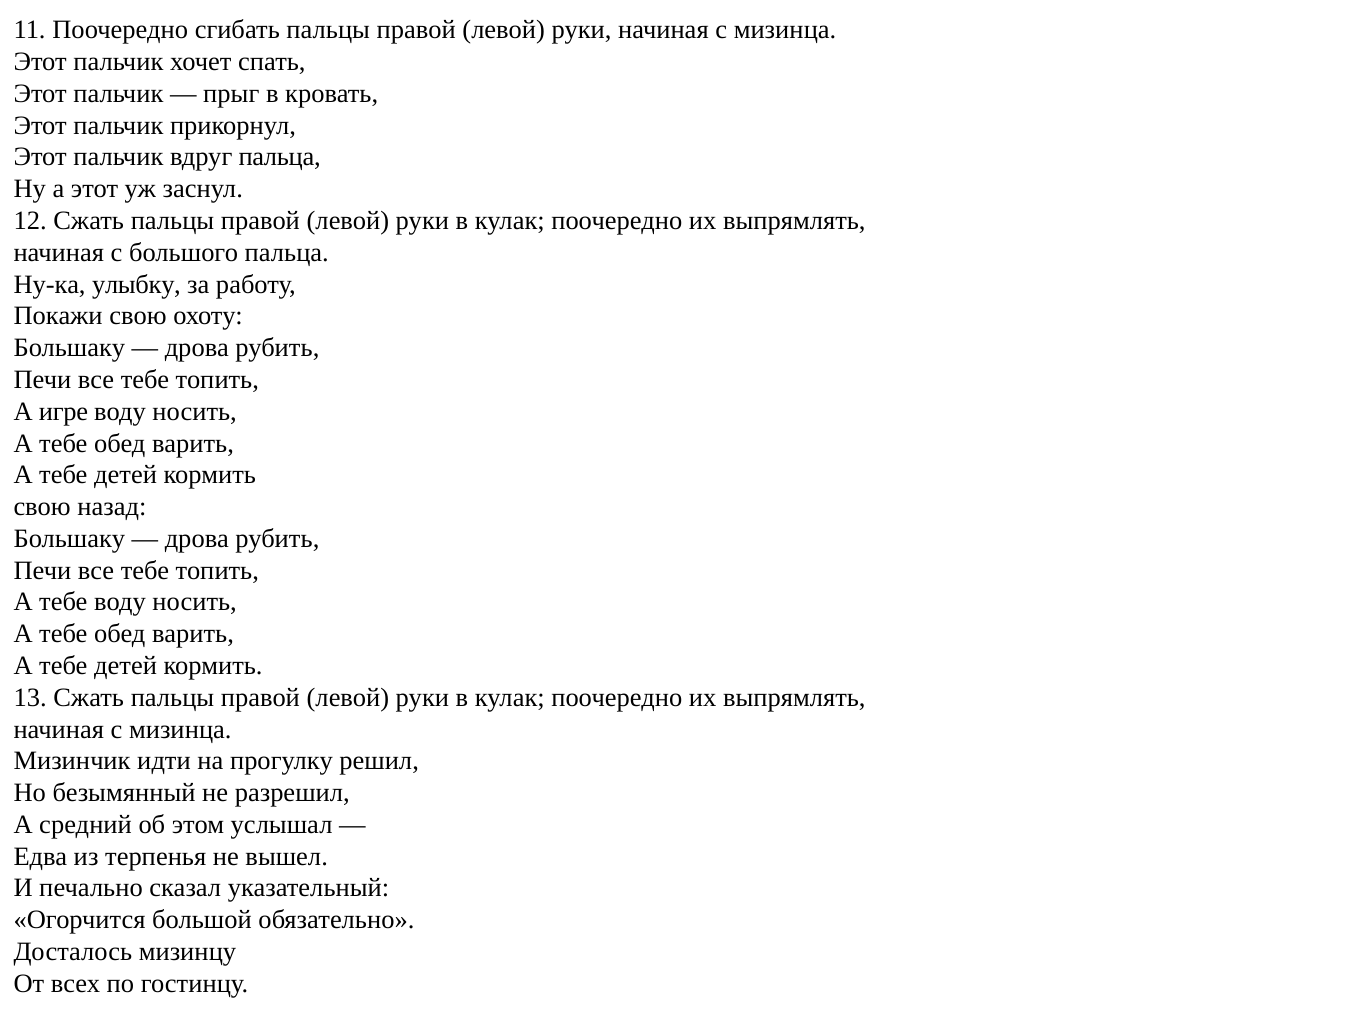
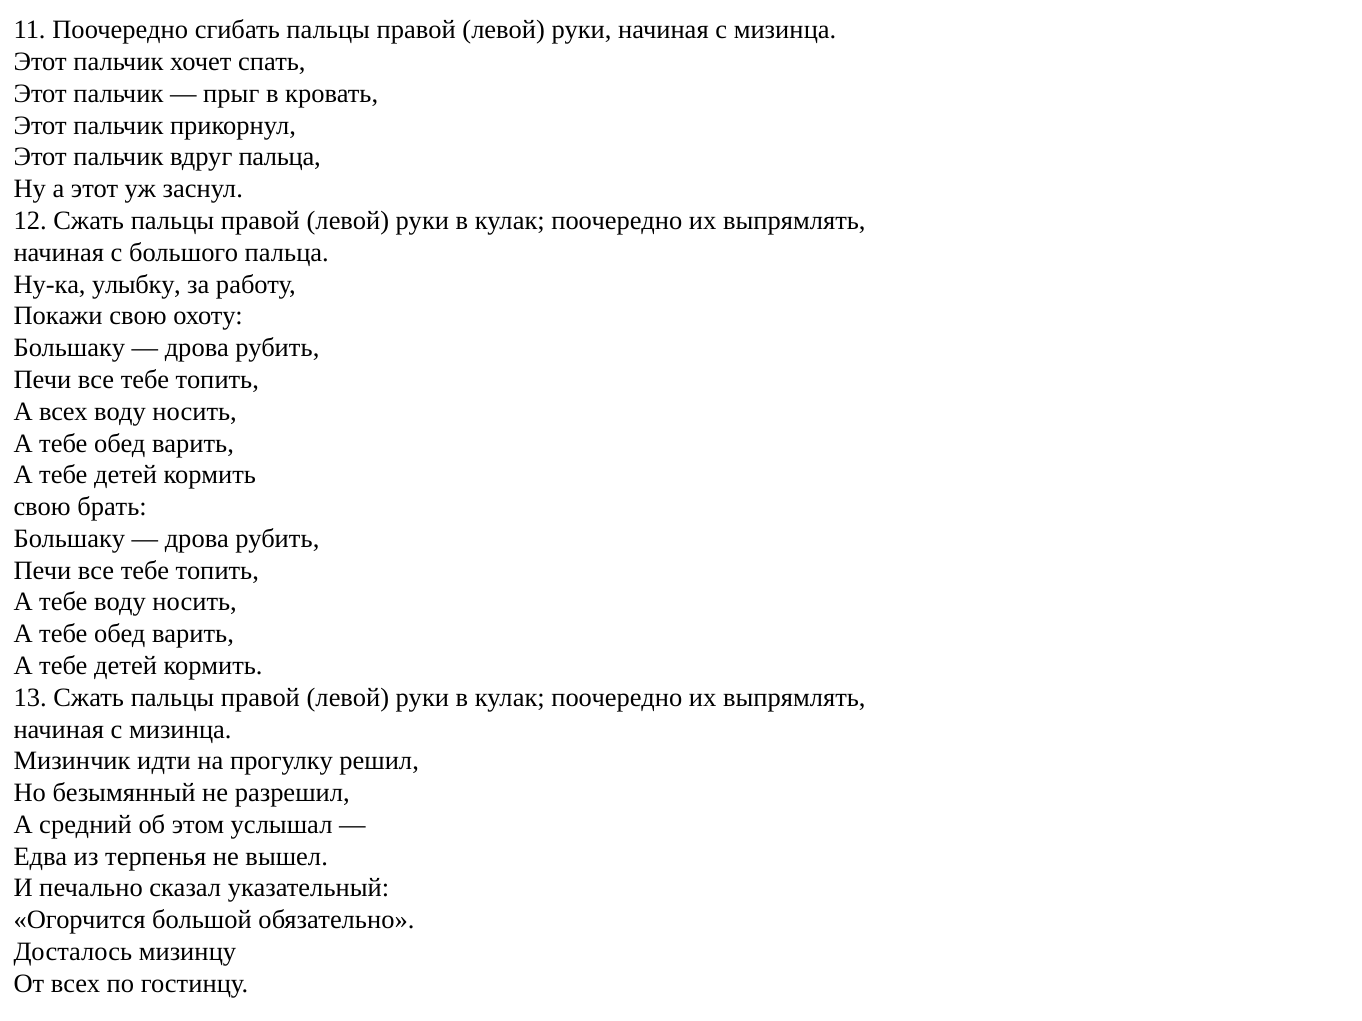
А игре: игре -> всех
назад: назад -> брать
